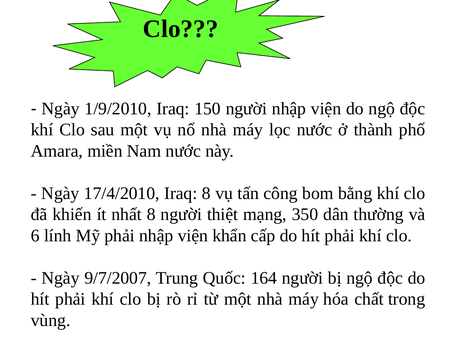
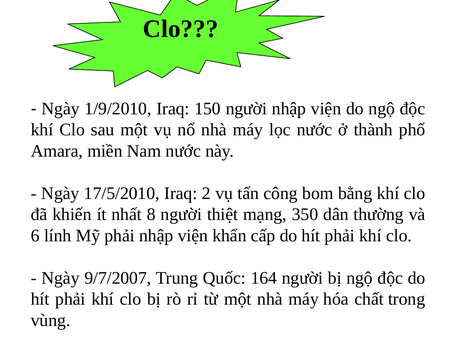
17/4/2010: 17/4/2010 -> 17/5/2010
Iraq 8: 8 -> 2
